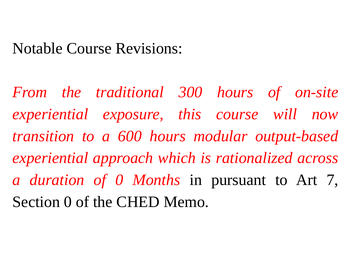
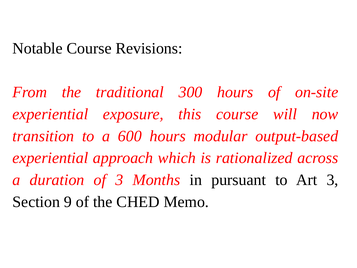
of 0: 0 -> 3
Art 7: 7 -> 3
Section 0: 0 -> 9
